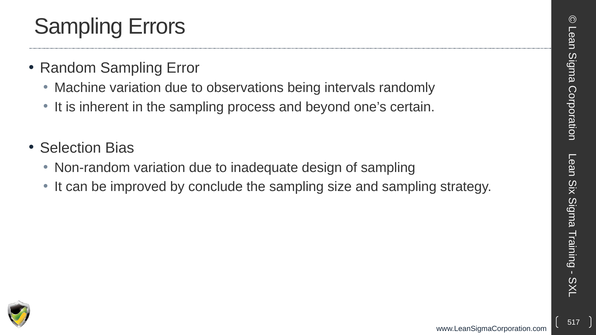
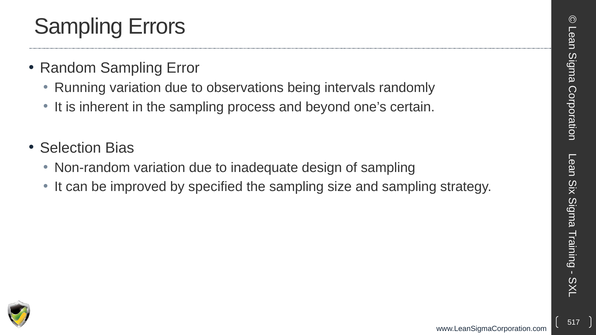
Machine: Machine -> Running
conclude: conclude -> specified
